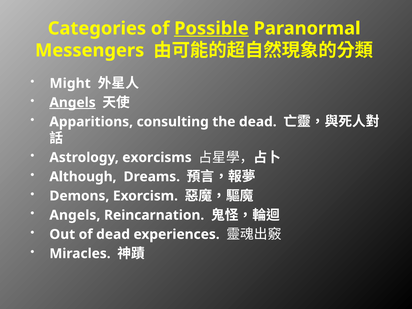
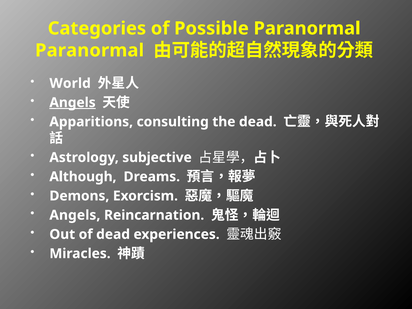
Possible underline: present -> none
Messengers at (90, 50): Messengers -> Paranormal
Might: Might -> World
exorcisms: exorcisms -> subjective
